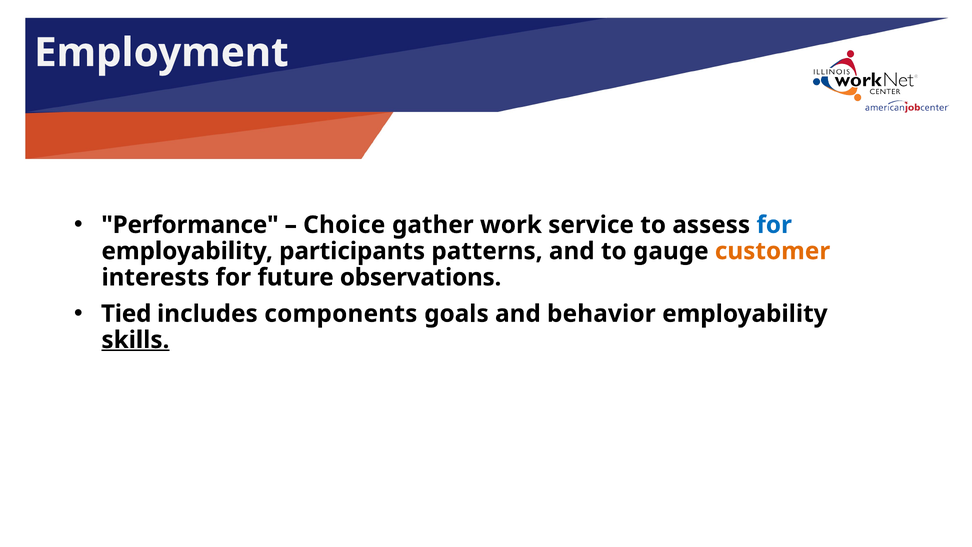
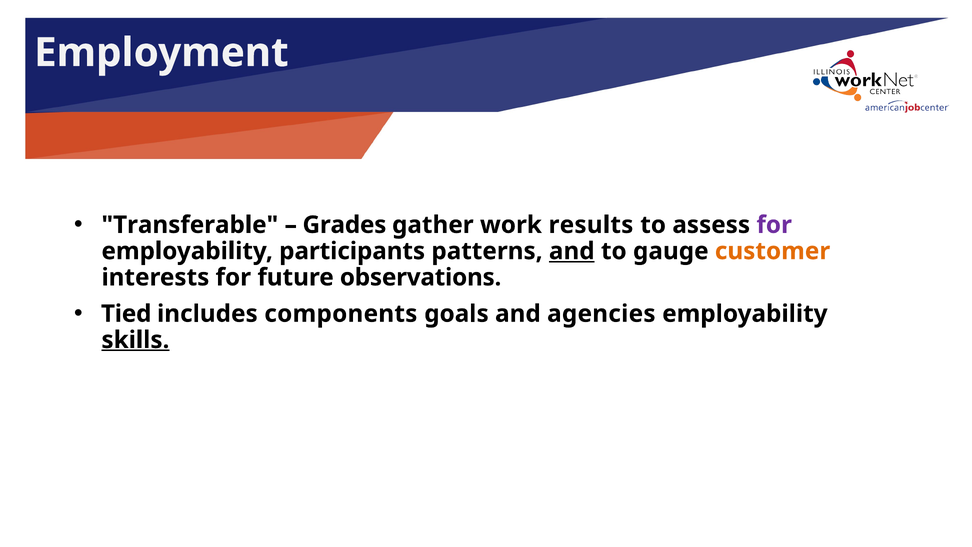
Performance: Performance -> Transferable
Choice: Choice -> Grades
service: service -> results
for at (774, 225) colour: blue -> purple
and at (572, 251) underline: none -> present
behavior: behavior -> agencies
